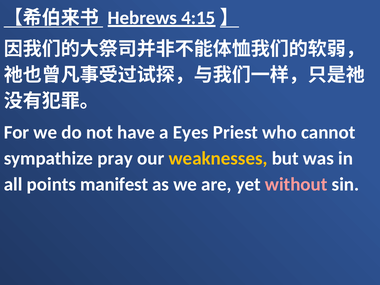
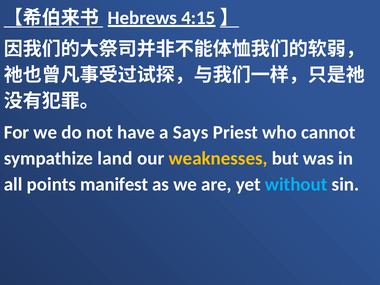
Eyes: Eyes -> Says
pray: pray -> land
without colour: pink -> light blue
